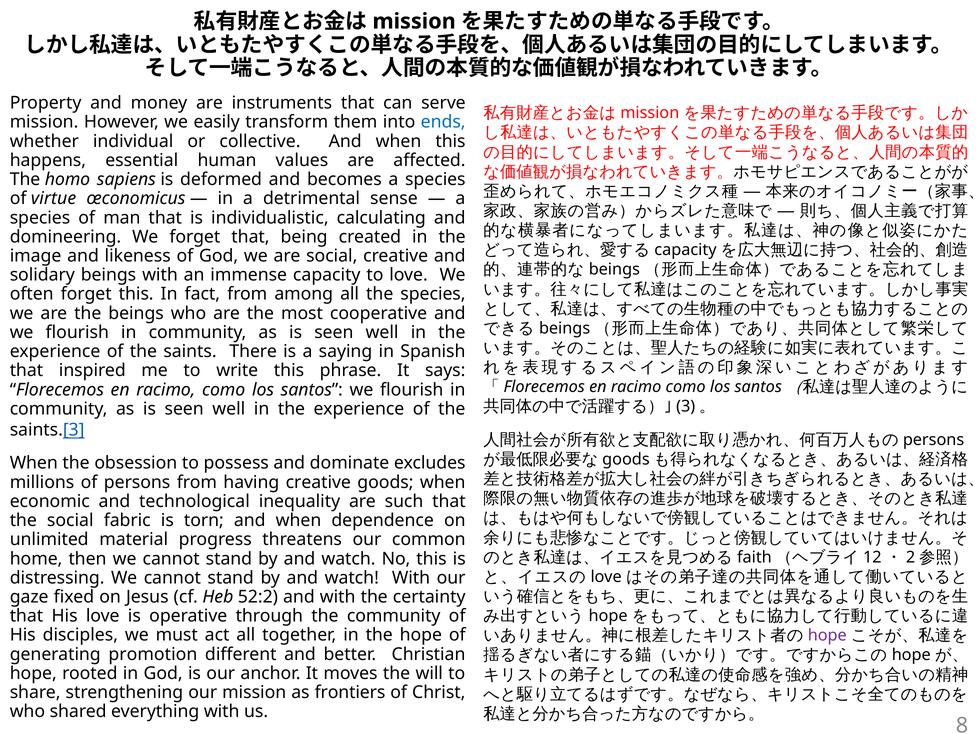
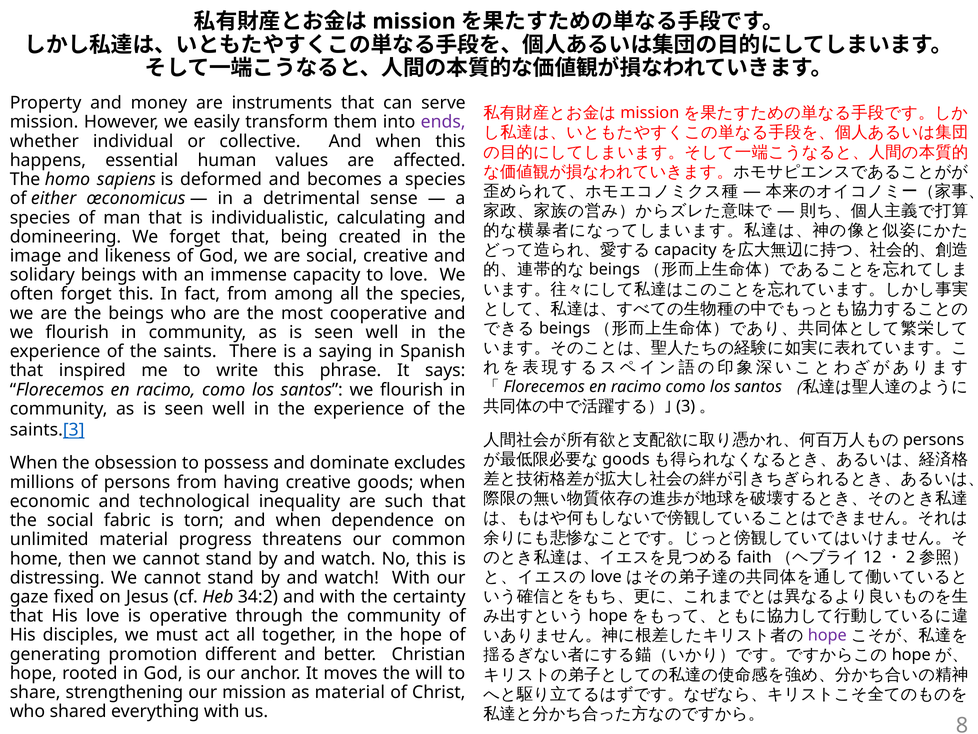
ends colour: blue -> purple
virtue: virtue -> either
52:2: 52:2 -> 34:2
as frontiers: frontiers -> material
